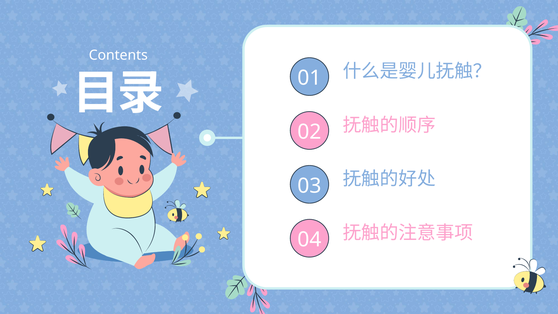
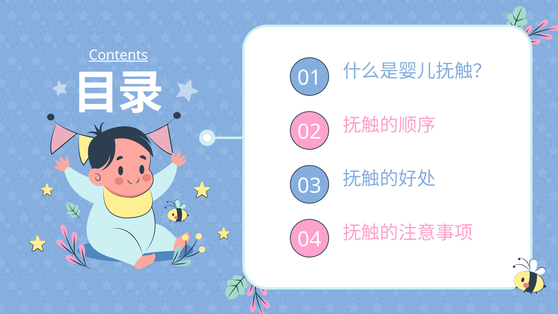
Contents underline: none -> present
